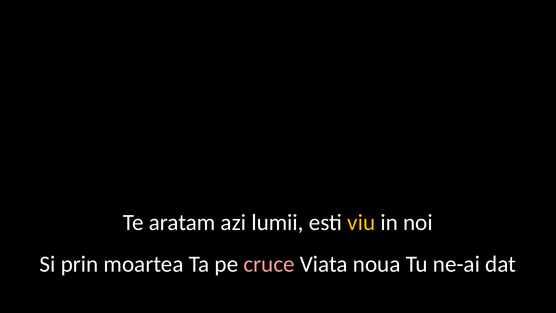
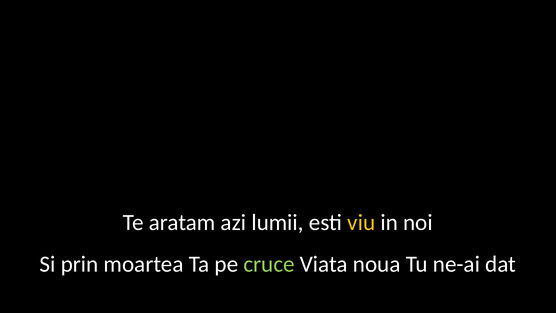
cruce colour: pink -> light green
